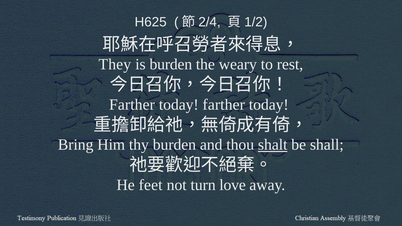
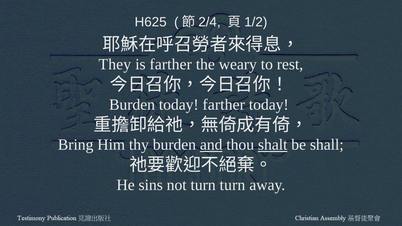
is burden: burden -> farther
Farther at (132, 105): Farther -> Burden
and underline: none -> present
feet: feet -> sins
turn love: love -> turn
